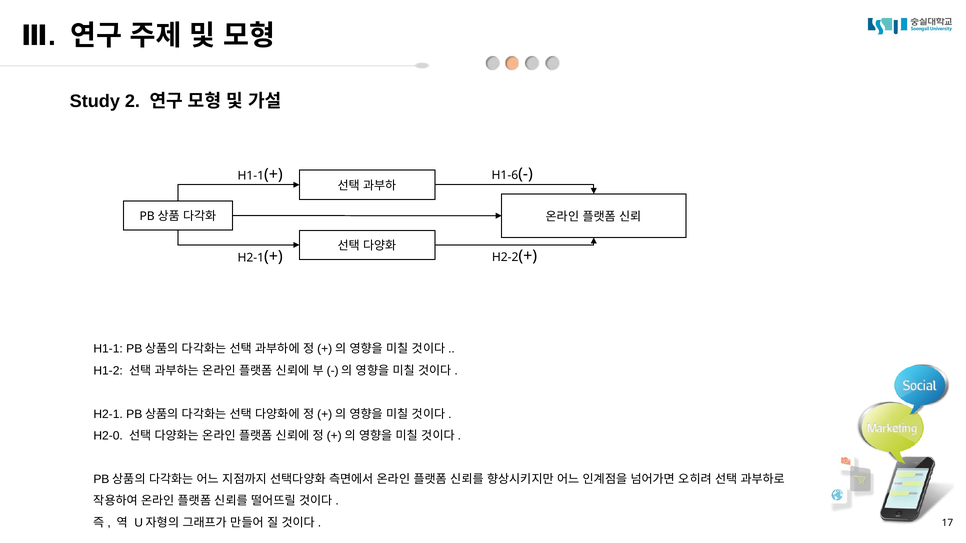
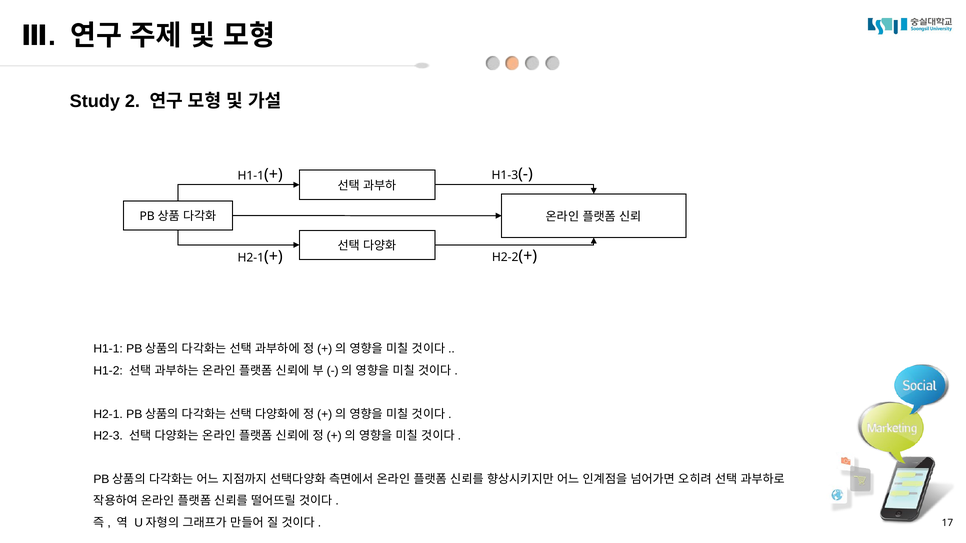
H1-6: H1-6 -> H1-3
H2-0: H2-0 -> H2-3
